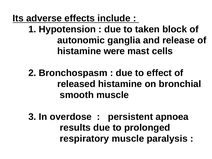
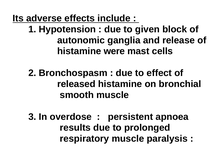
taken: taken -> given
